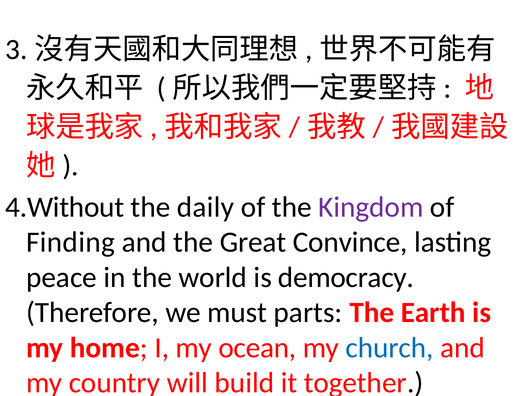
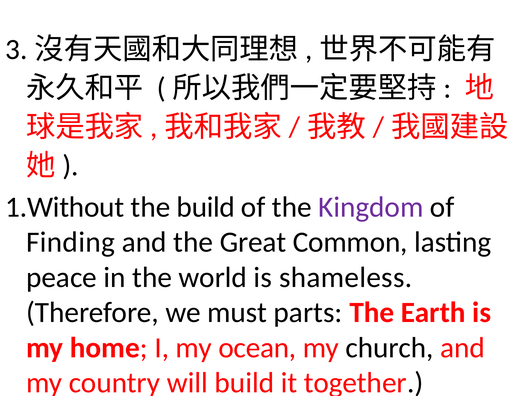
4.Without: 4.Without -> 1.Without
the daily: daily -> build
Convince: Convince -> Common
democracy: democracy -> shameless
church colour: blue -> black
